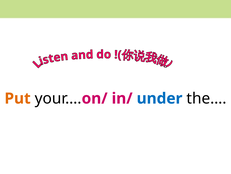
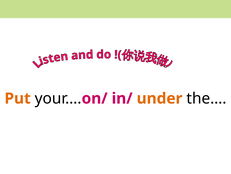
under colour: blue -> orange
